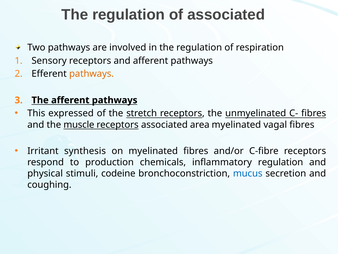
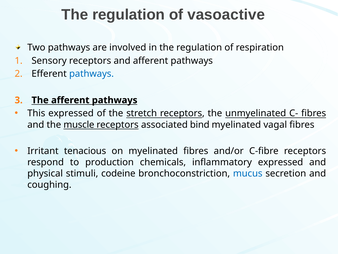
of associated: associated -> vasoactive
pathways at (92, 74) colour: orange -> blue
area: area -> bind
synthesis: synthesis -> tenacious
inflammatory regulation: regulation -> expressed
